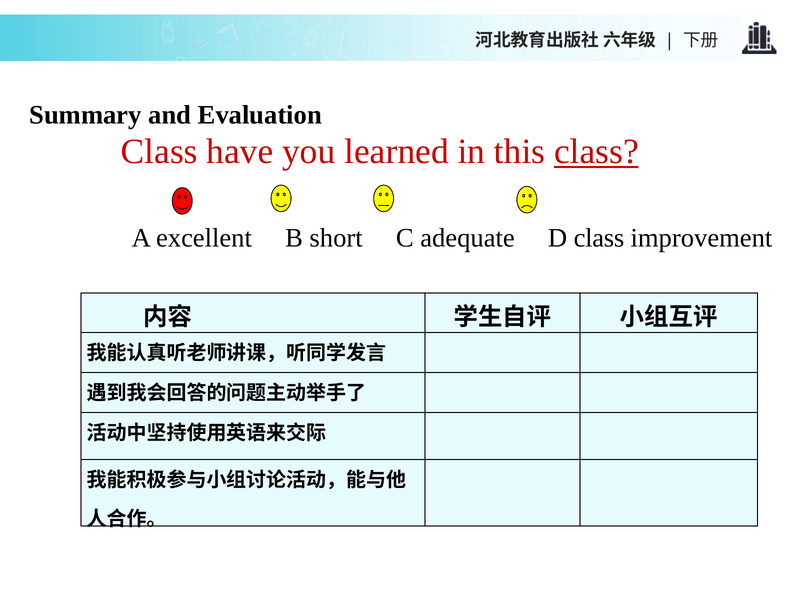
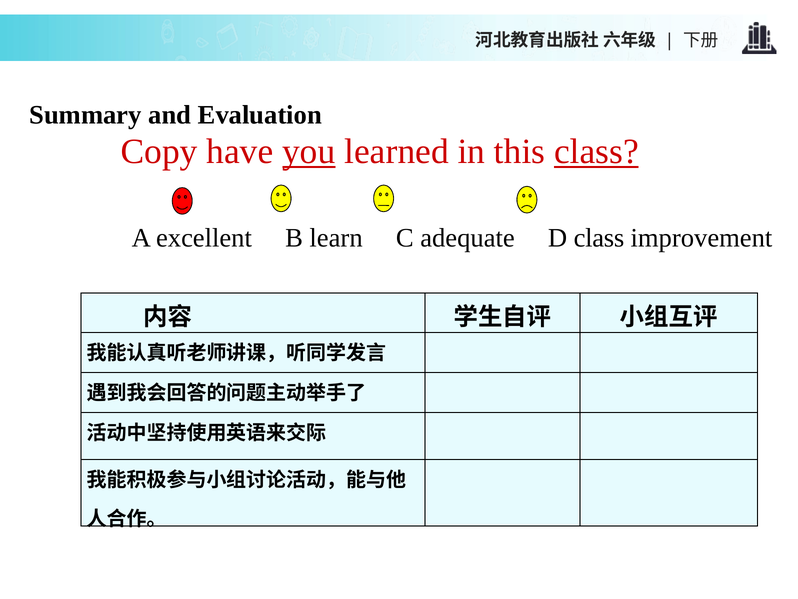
Class at (159, 152): Class -> Copy
you underline: none -> present
short: short -> learn
